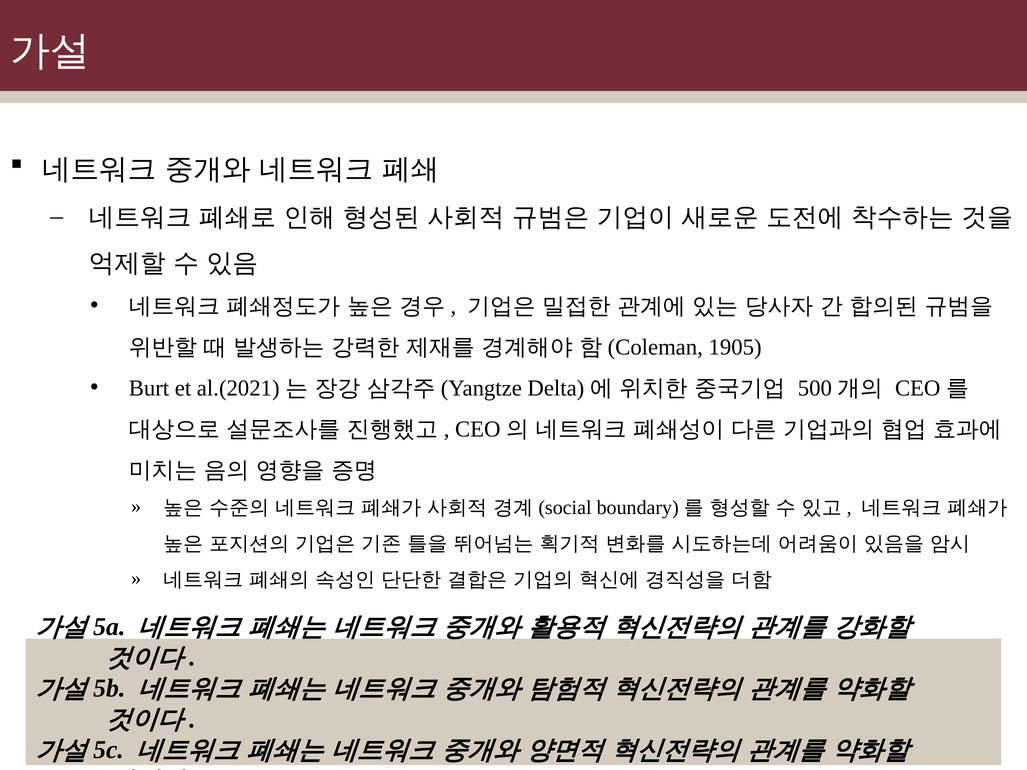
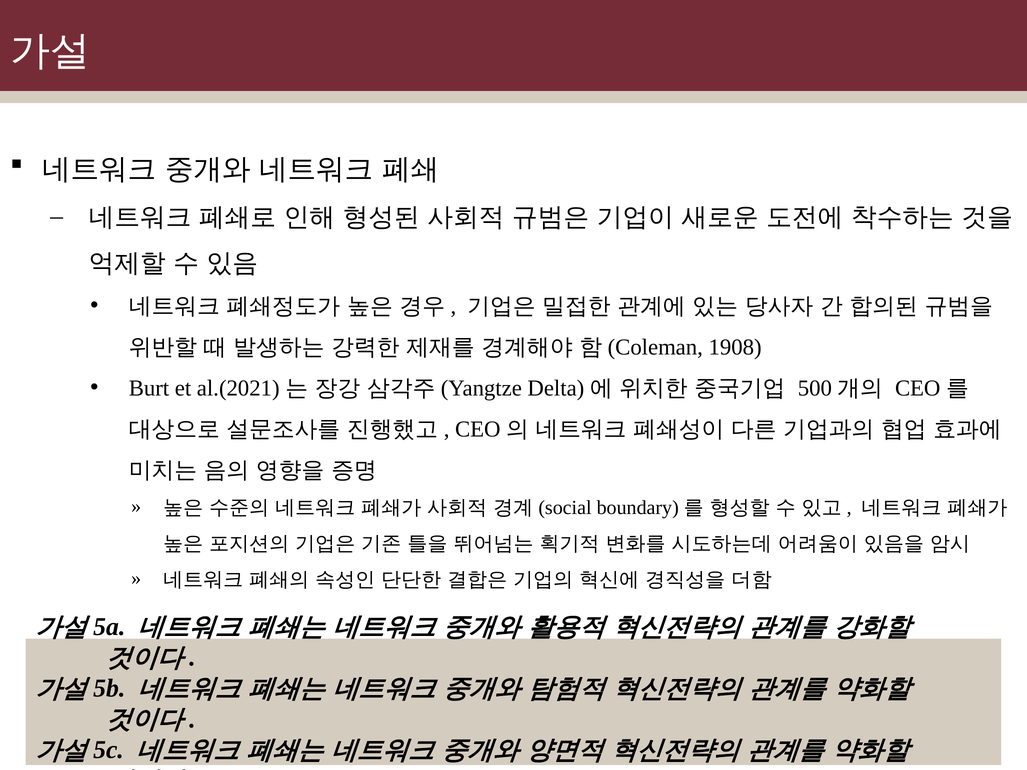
1905: 1905 -> 1908
